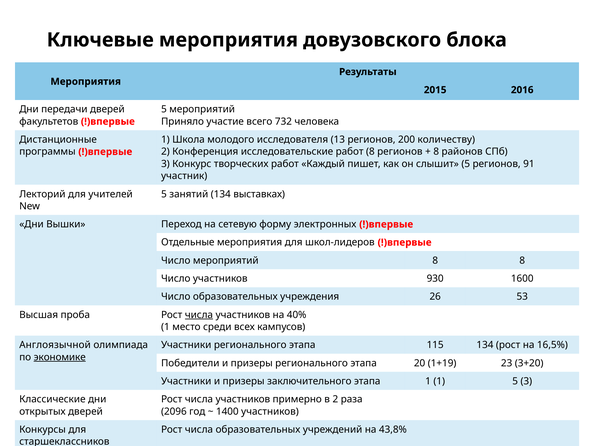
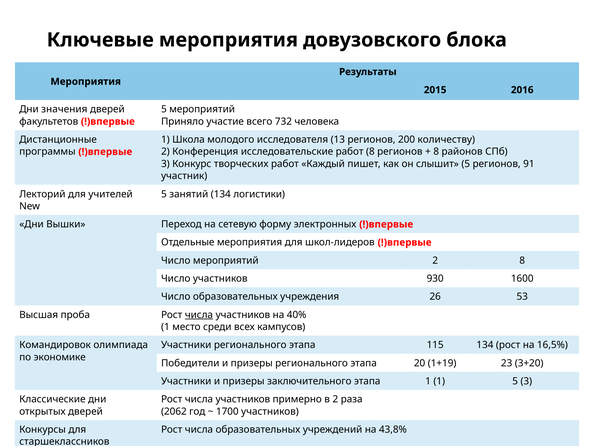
передачи: передачи -> значения
выставках: выставках -> логистики
мероприятий 8: 8 -> 2
Англоязычной: Англоязычной -> Командировок
экономике underline: present -> none
2096: 2096 -> 2062
1400: 1400 -> 1700
